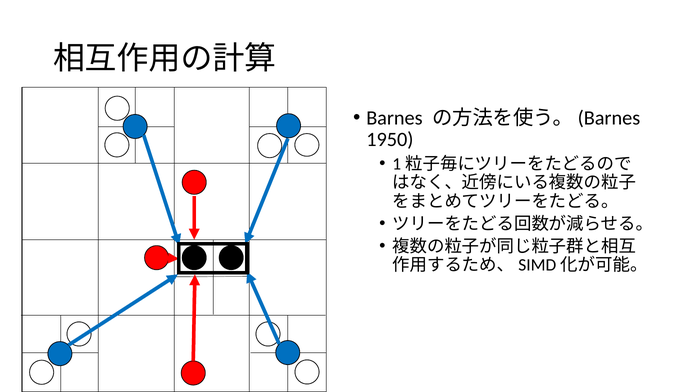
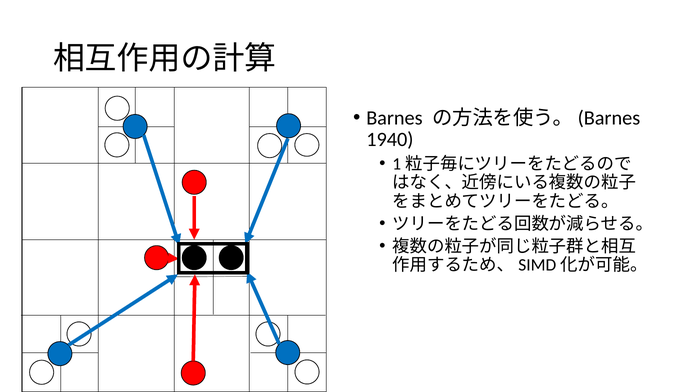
1950: 1950 -> 1940
